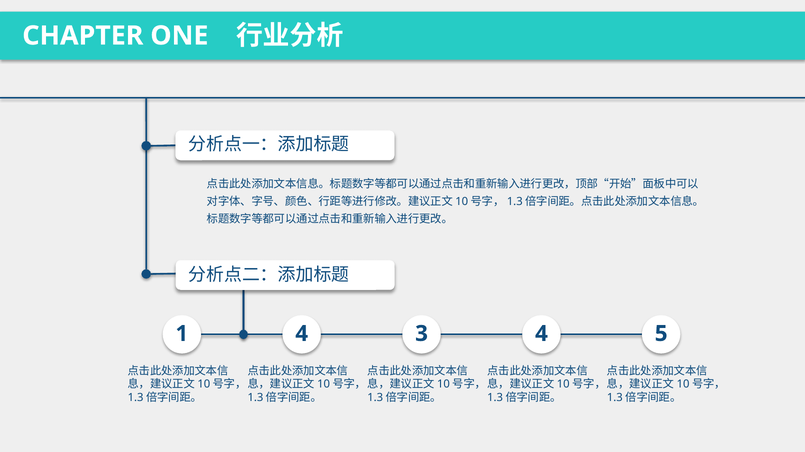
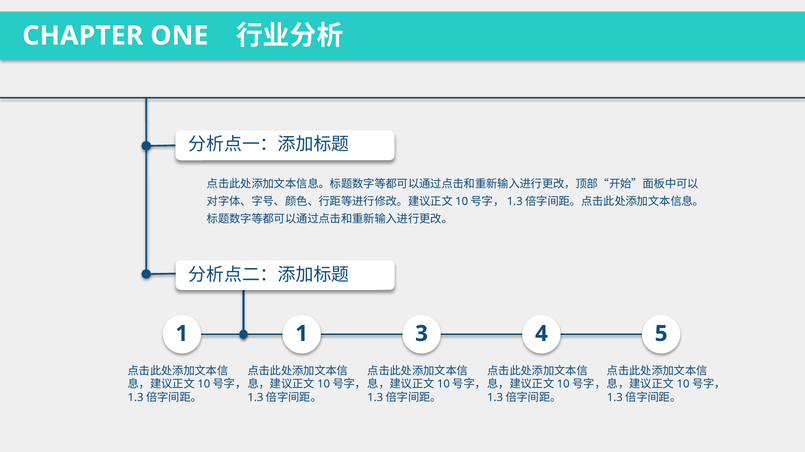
1 4: 4 -> 1
